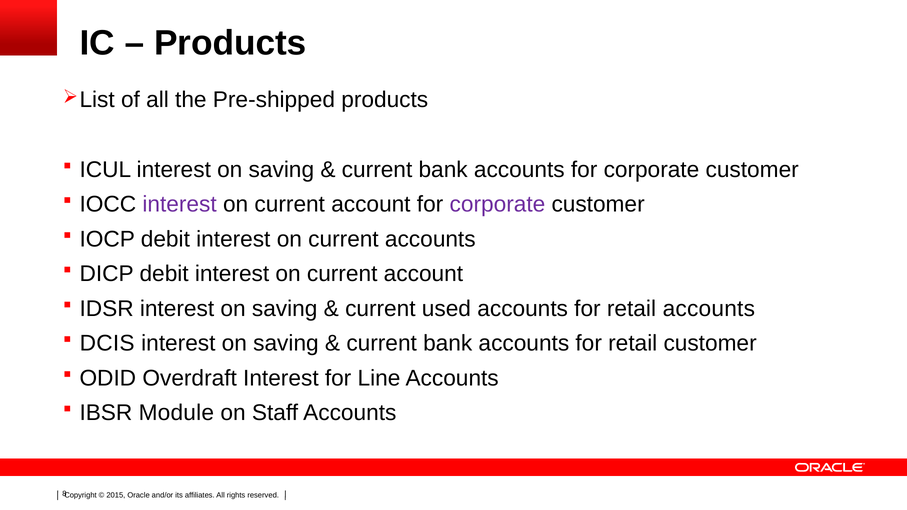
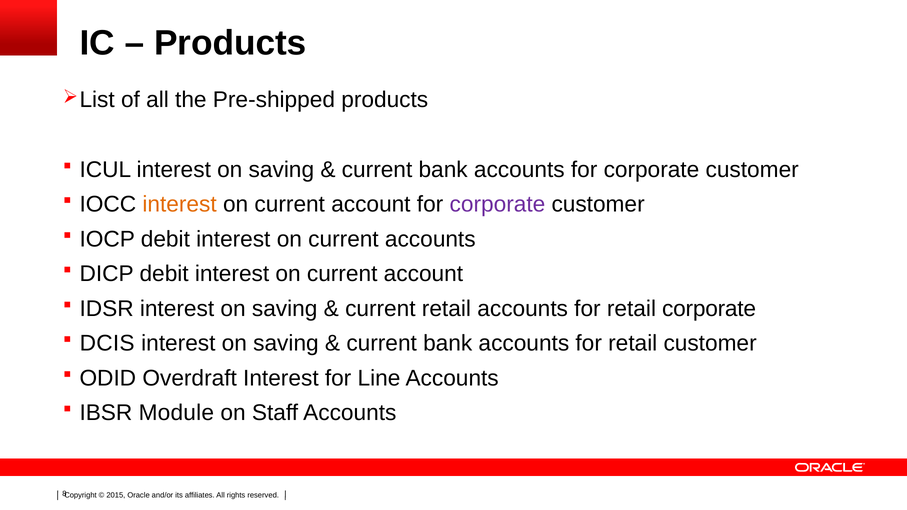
interest at (180, 204) colour: purple -> orange
current used: used -> retail
retail accounts: accounts -> corporate
